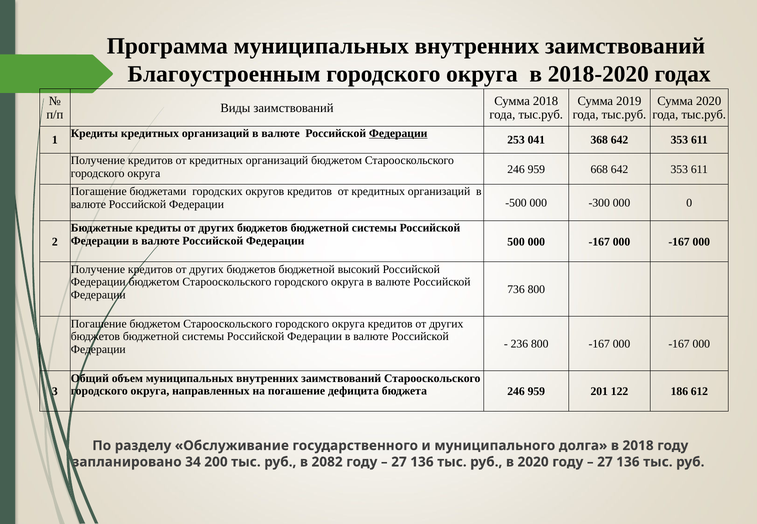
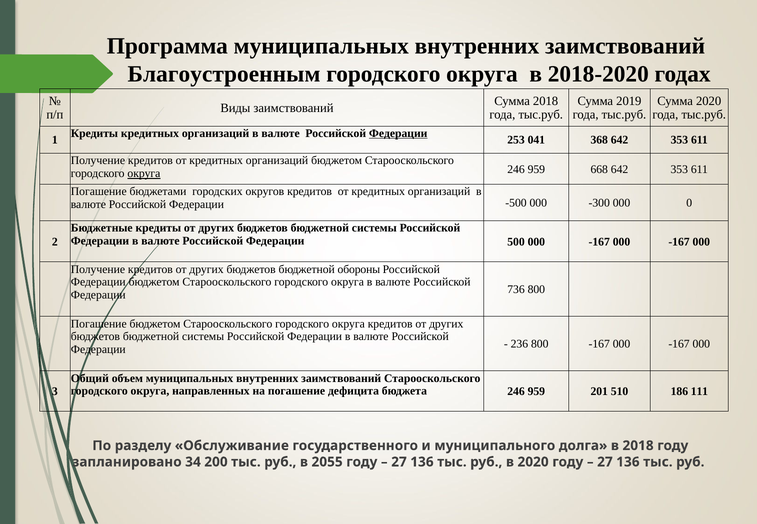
округа at (144, 173) underline: none -> present
высокий: высокий -> обороны
122: 122 -> 510
612: 612 -> 111
2082: 2082 -> 2055
